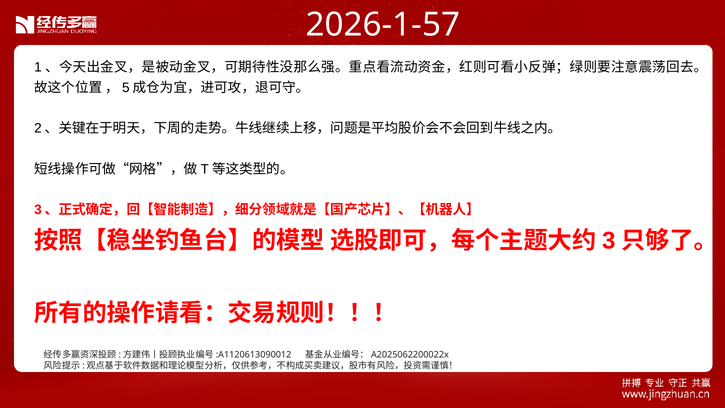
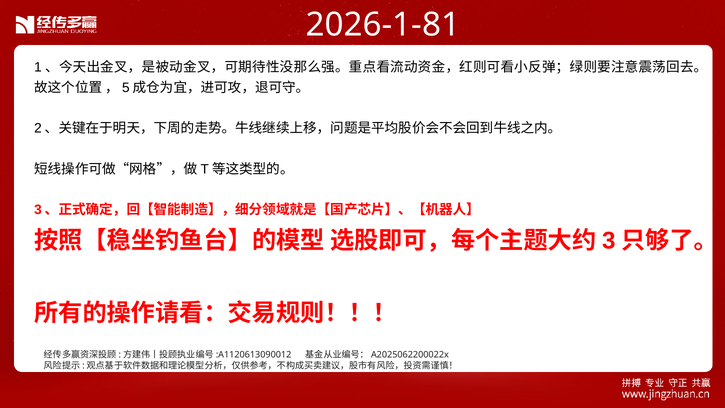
2026-1-57: 2026-1-57 -> 2026-1-81
